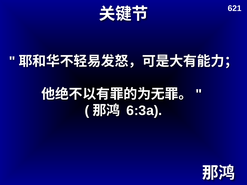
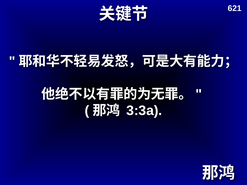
6:3a: 6:3a -> 3:3a
